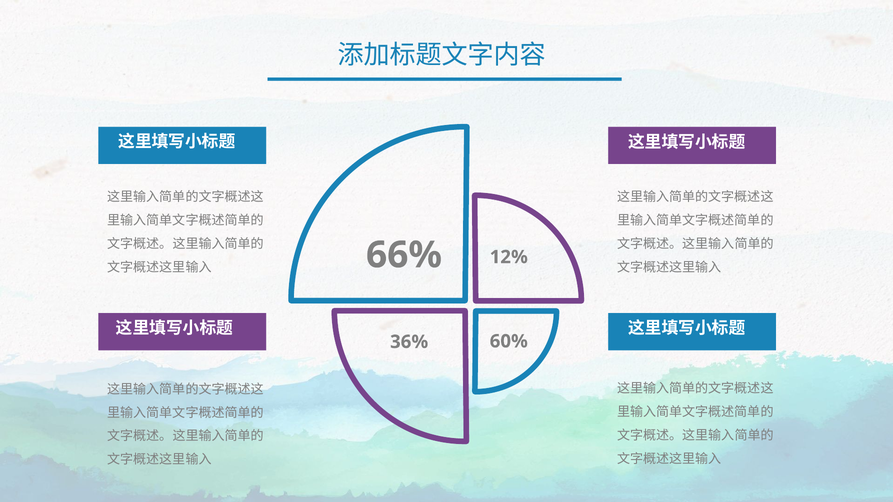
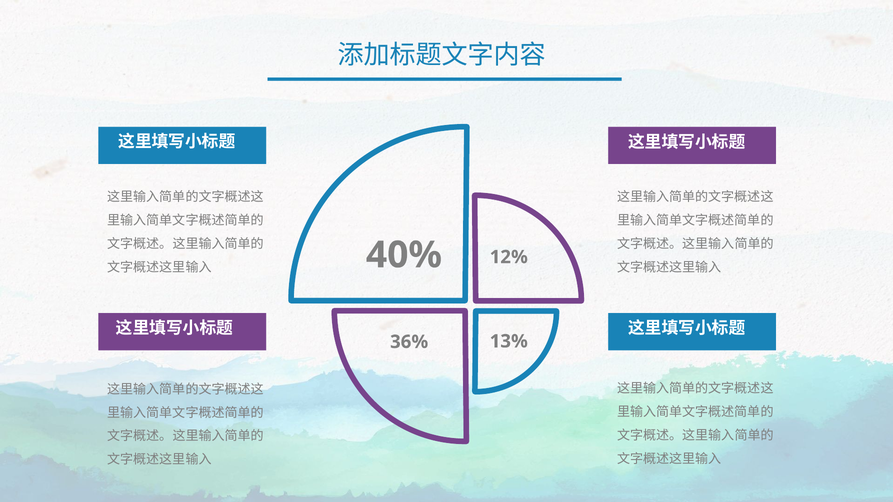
66%: 66% -> 40%
60%: 60% -> 13%
